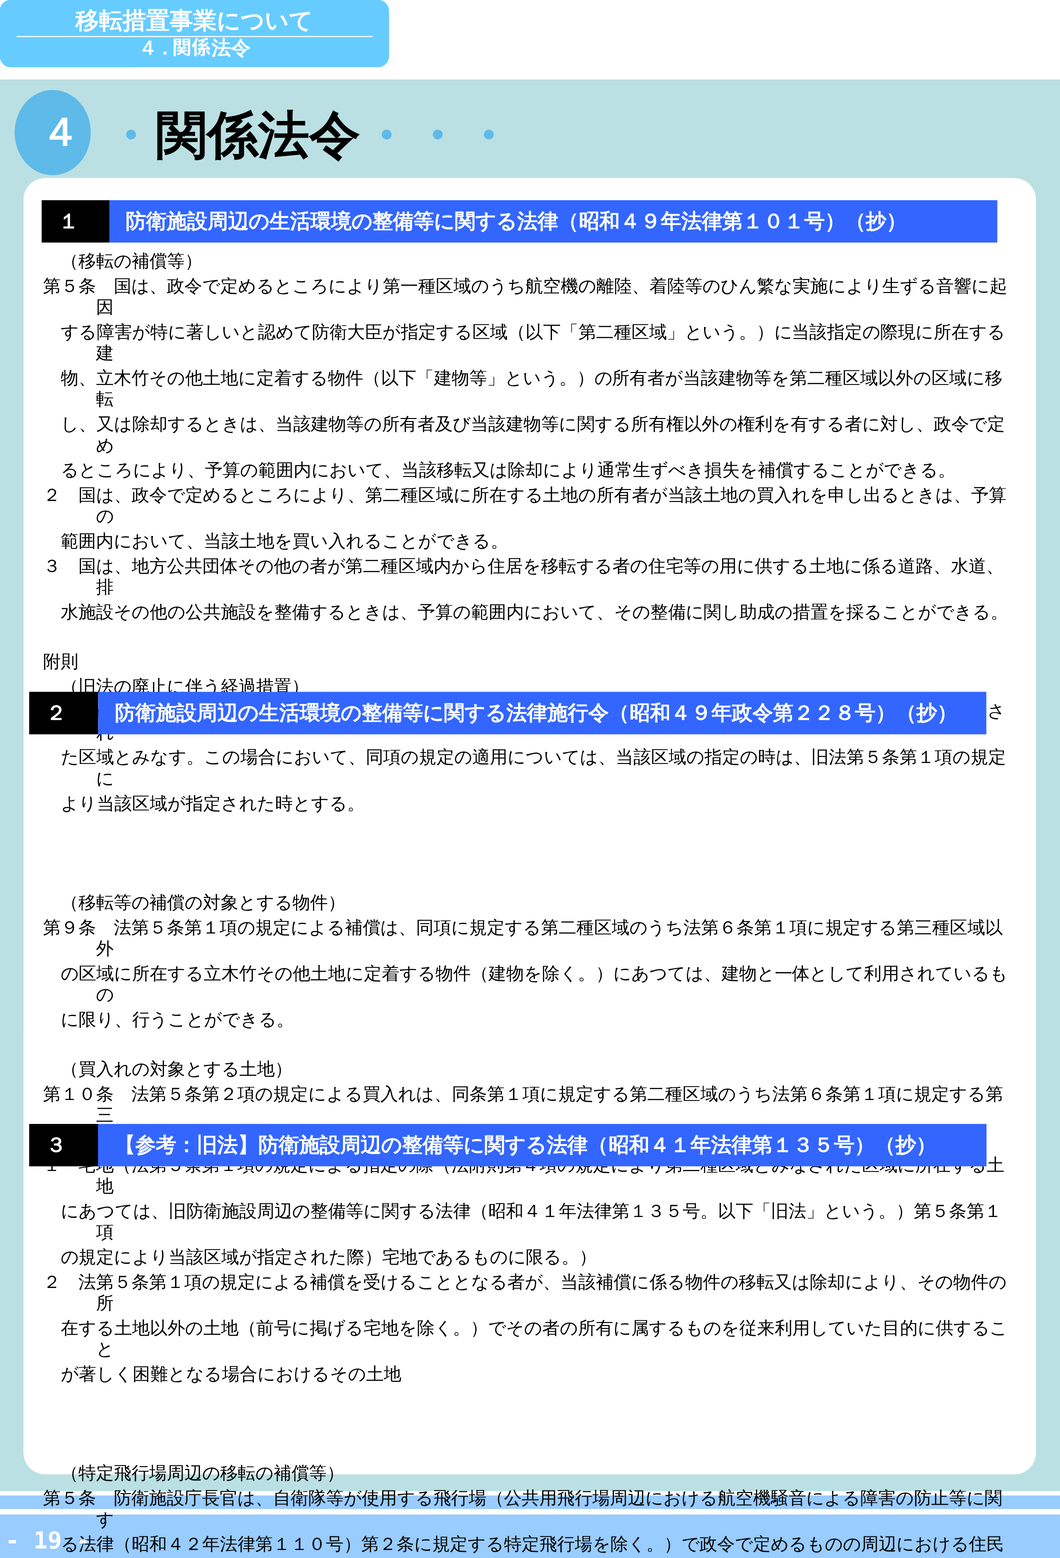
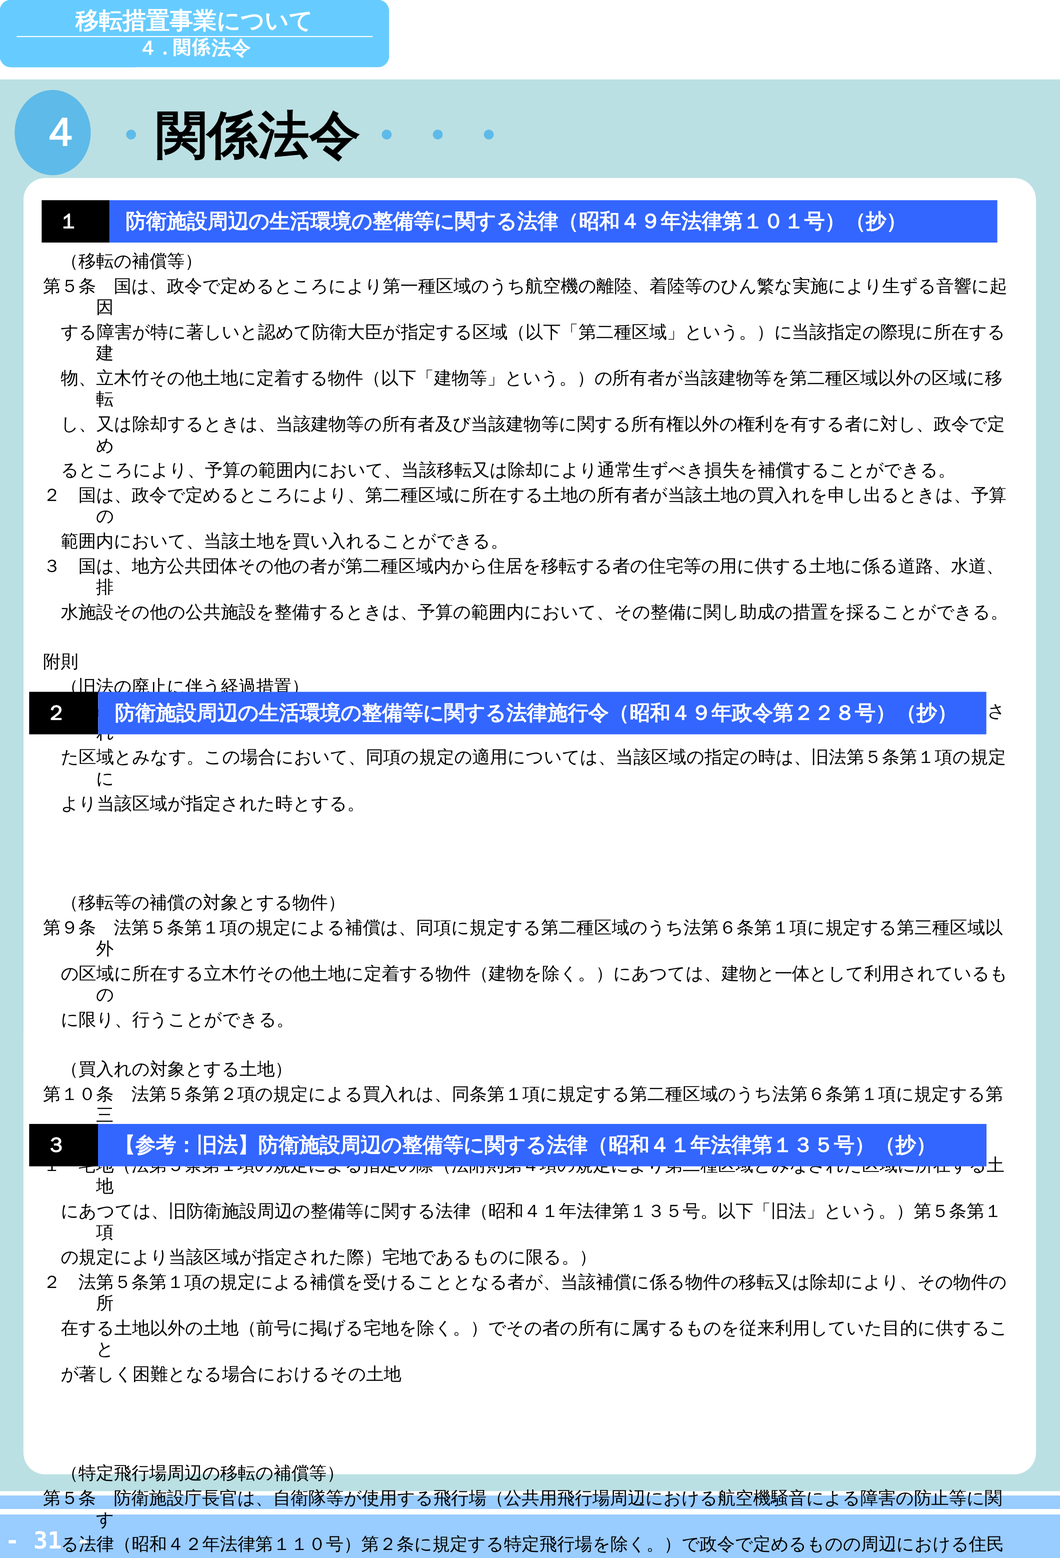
19: 19 -> 31
